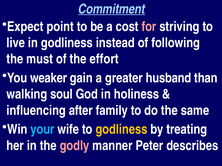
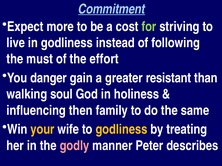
point: point -> more
for colour: pink -> light green
weaker: weaker -> danger
husband: husband -> resistant
after: after -> then
your colour: light blue -> yellow
